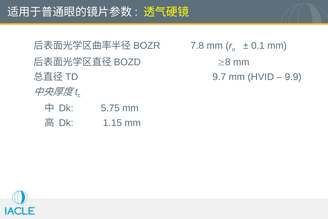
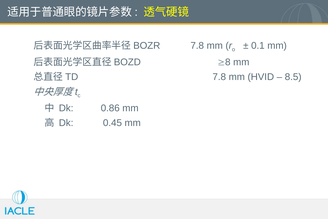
9.7 at (219, 77): 9.7 -> 7.8
9.9: 9.9 -> 8.5
5.75: 5.75 -> 0.86
1.15: 1.15 -> 0.45
